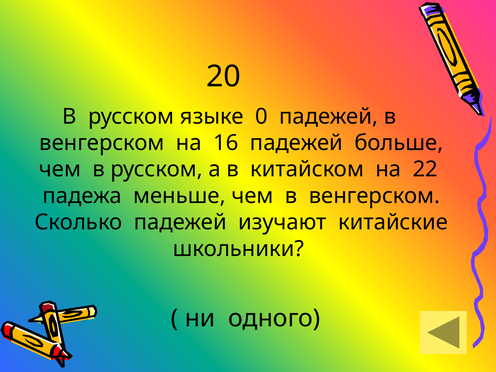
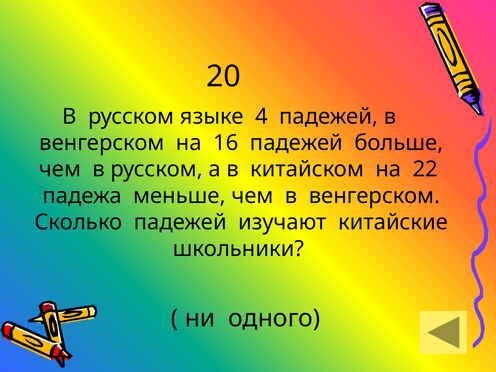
0: 0 -> 4
